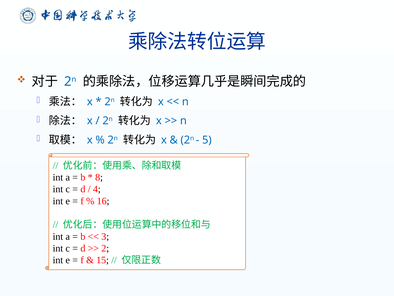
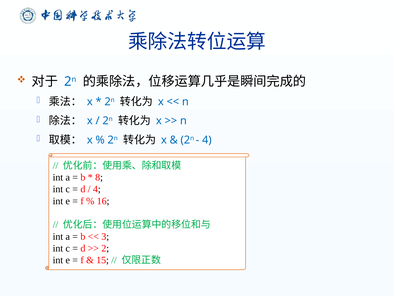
5 at (207, 140): 5 -> 4
